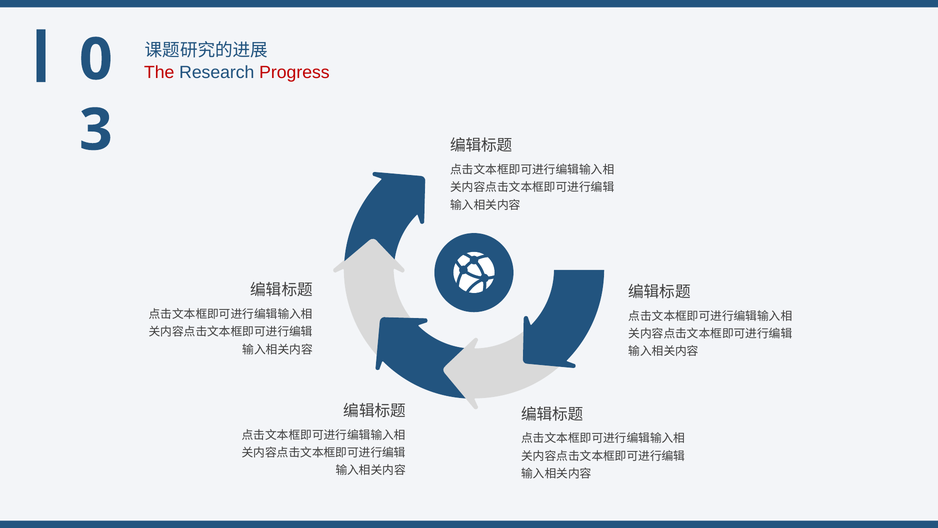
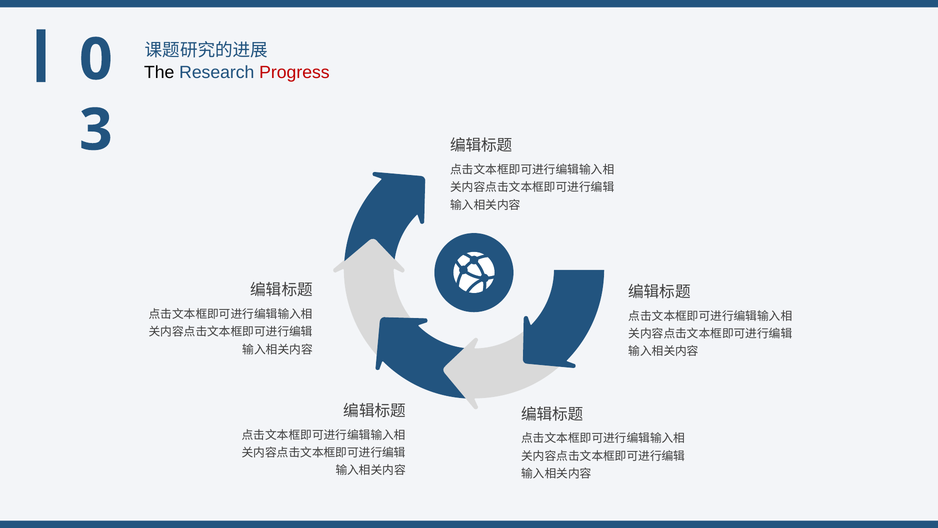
The colour: red -> black
